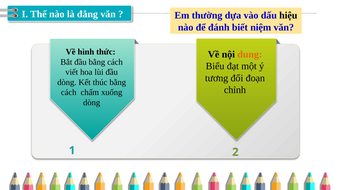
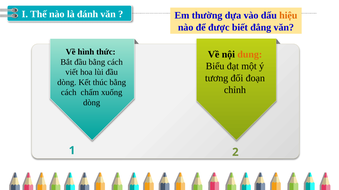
đẳng: đẳng -> đánh
hiệu colour: black -> orange
đánh: đánh -> được
niệm: niệm -> đẳng
